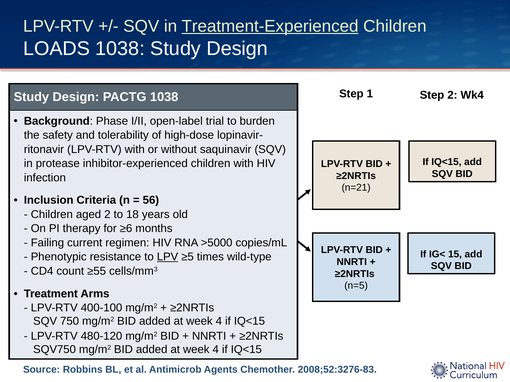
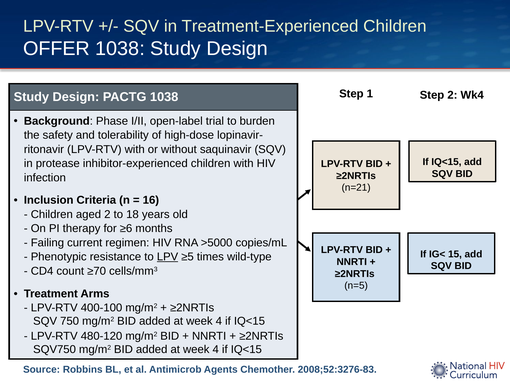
Treatment-Experienced underline: present -> none
LOADS: LOADS -> OFFER
56: 56 -> 16
≥55: ≥55 -> ≥70
